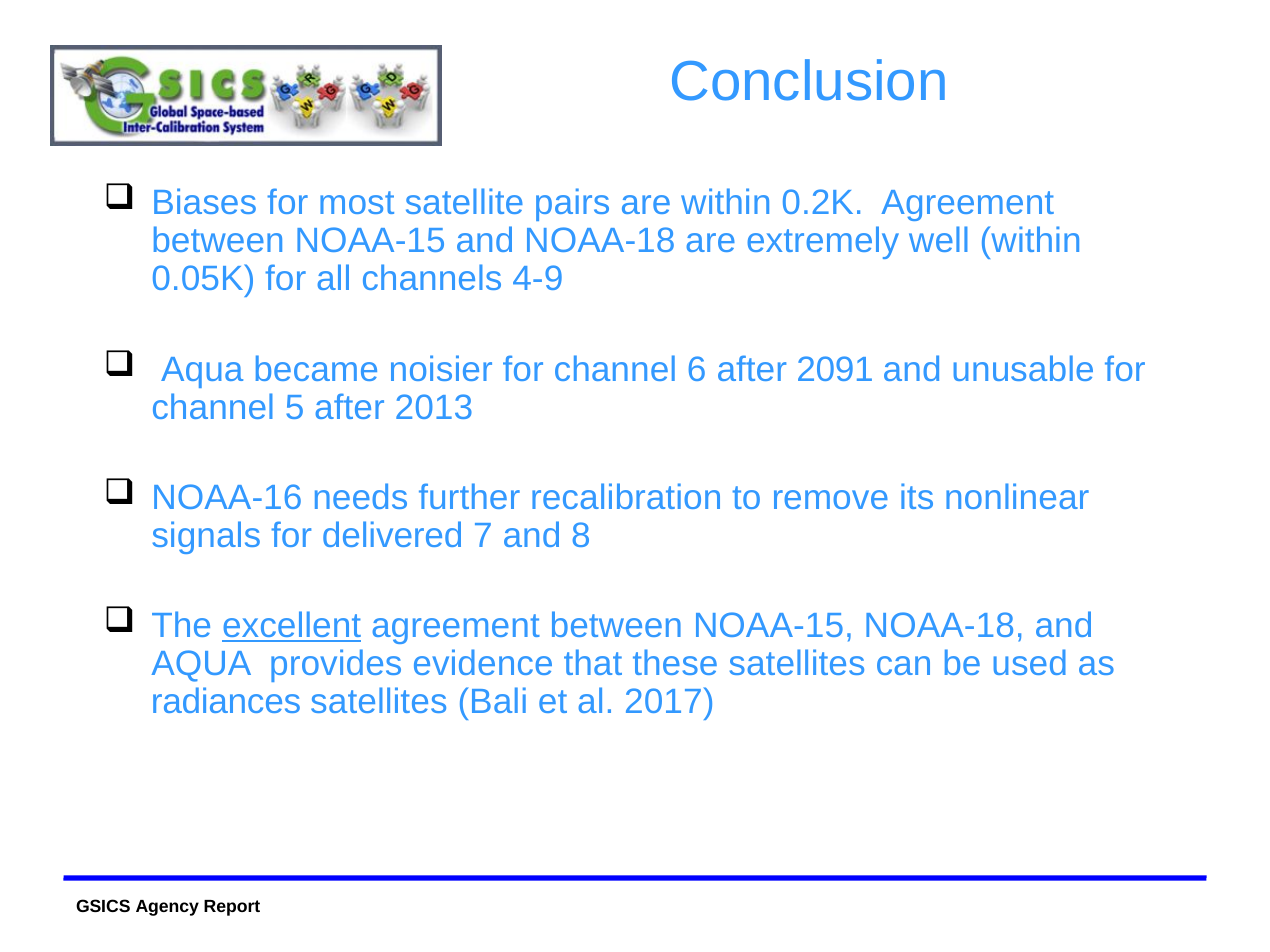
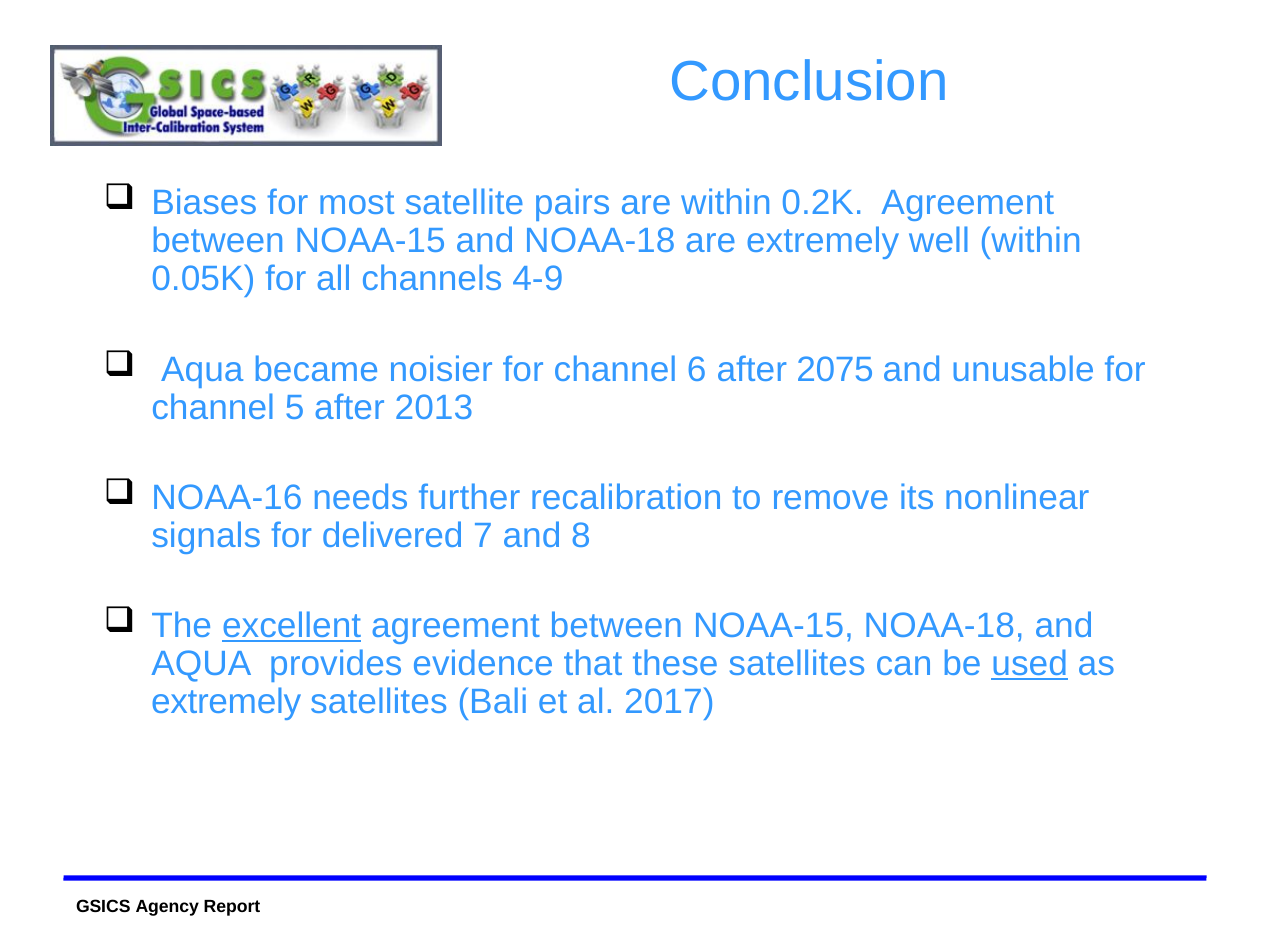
2091: 2091 -> 2075
used underline: none -> present
radiances at (226, 703): radiances -> extremely
